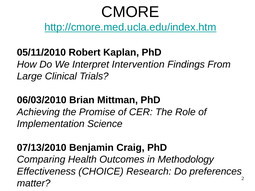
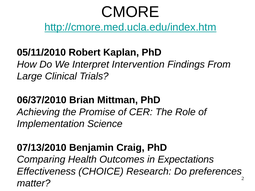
06/03/2010: 06/03/2010 -> 06/37/2010
Methodology: Methodology -> Expectations
